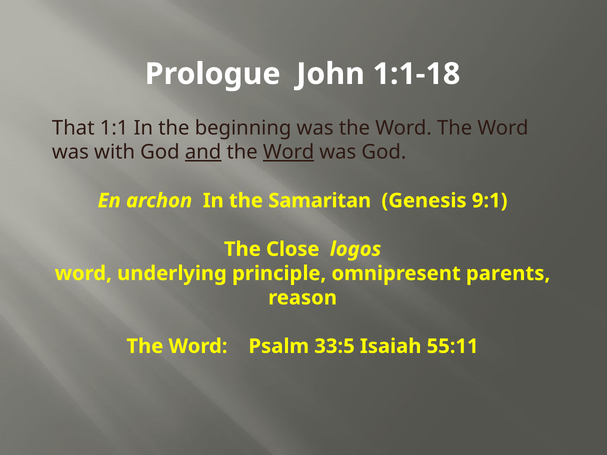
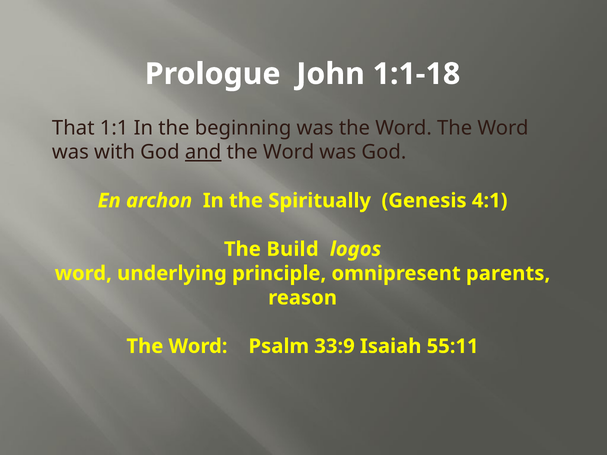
Word at (289, 152) underline: present -> none
Samaritan: Samaritan -> Spiritually
9:1: 9:1 -> 4:1
Close: Close -> Build
33:5: 33:5 -> 33:9
